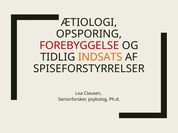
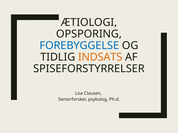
FOREBYGGELSE colour: red -> blue
